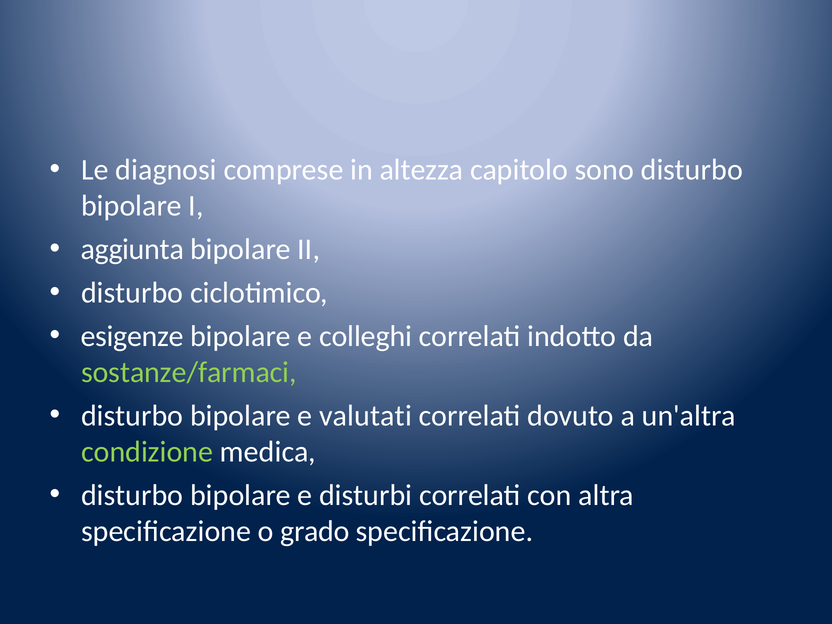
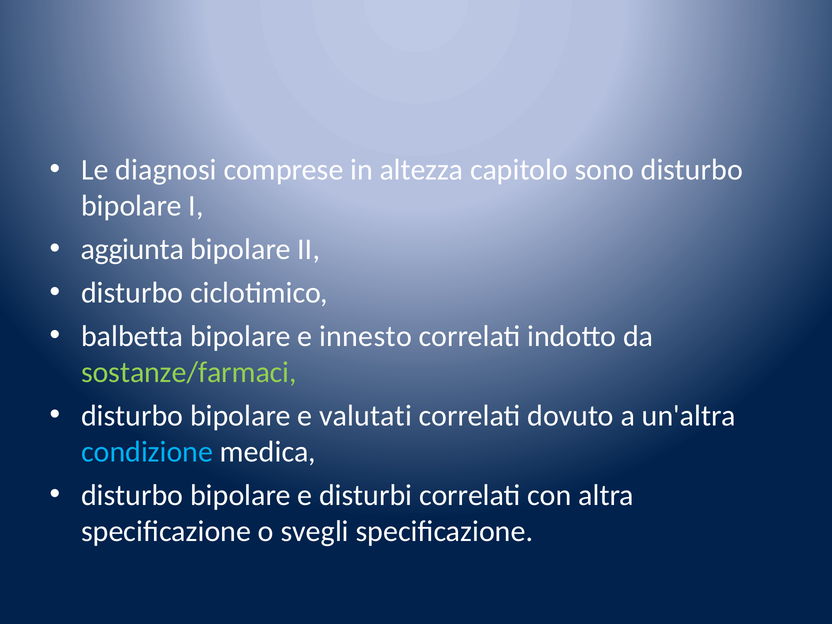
esigenze: esigenze -> balbetta
colleghi: colleghi -> innesto
condizione colour: light green -> light blue
grado: grado -> svegli
